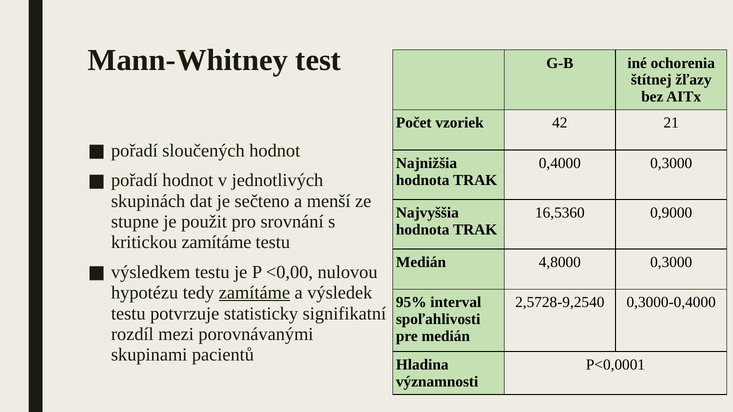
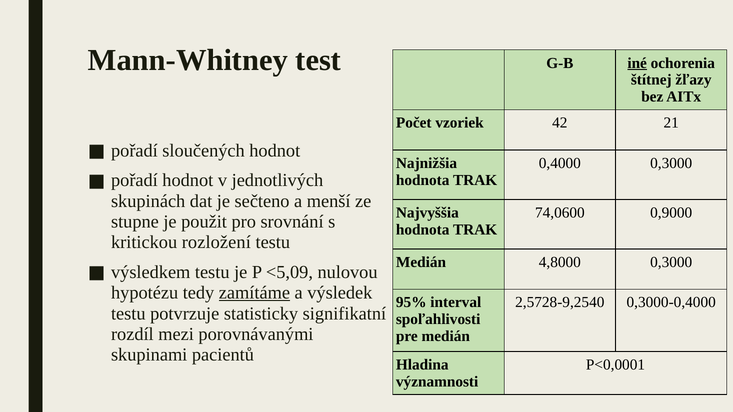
iné underline: none -> present
16,5360: 16,5360 -> 74,0600
kritickou zamítáme: zamítáme -> rozložení
<0,00: <0,00 -> <5,09
